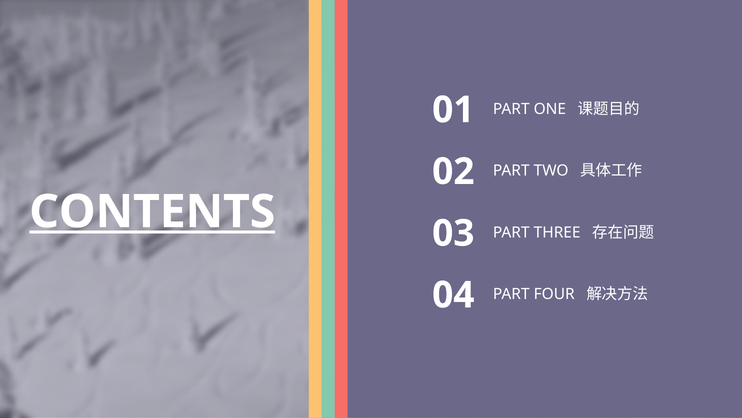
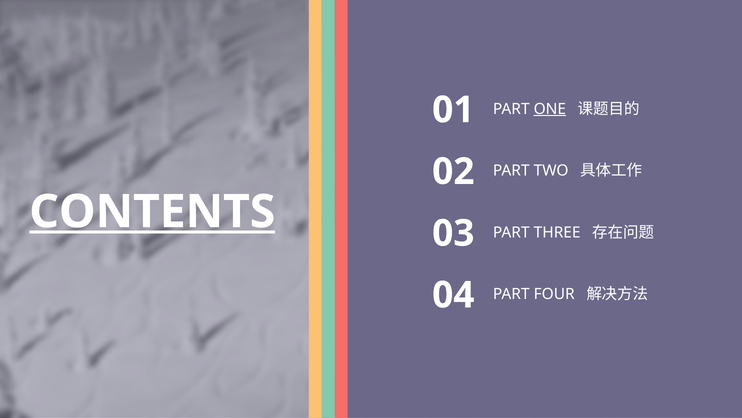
ONE underline: none -> present
